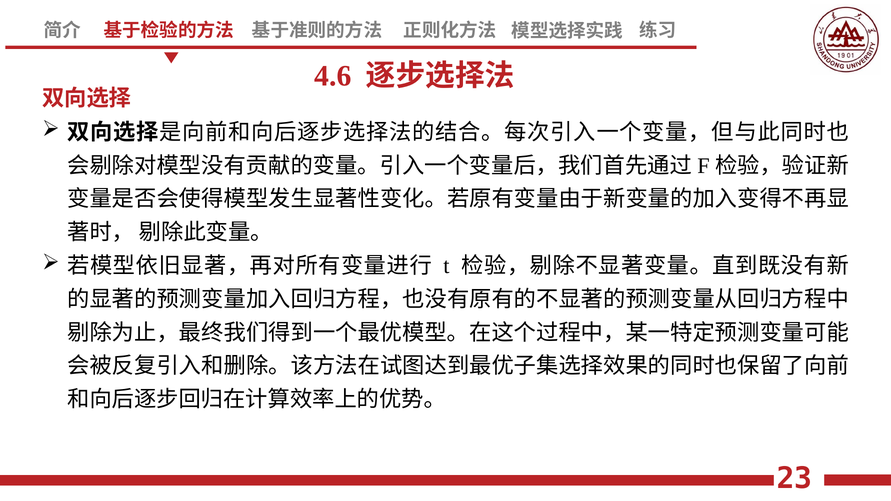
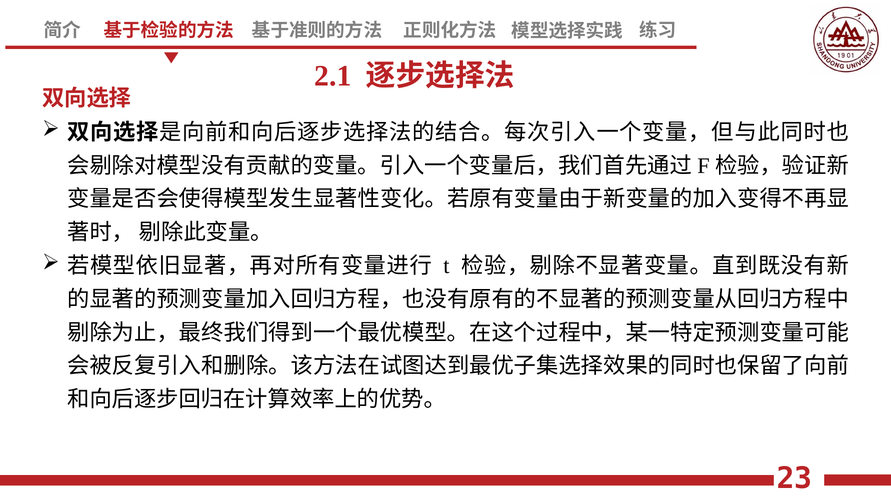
4.6: 4.6 -> 2.1
